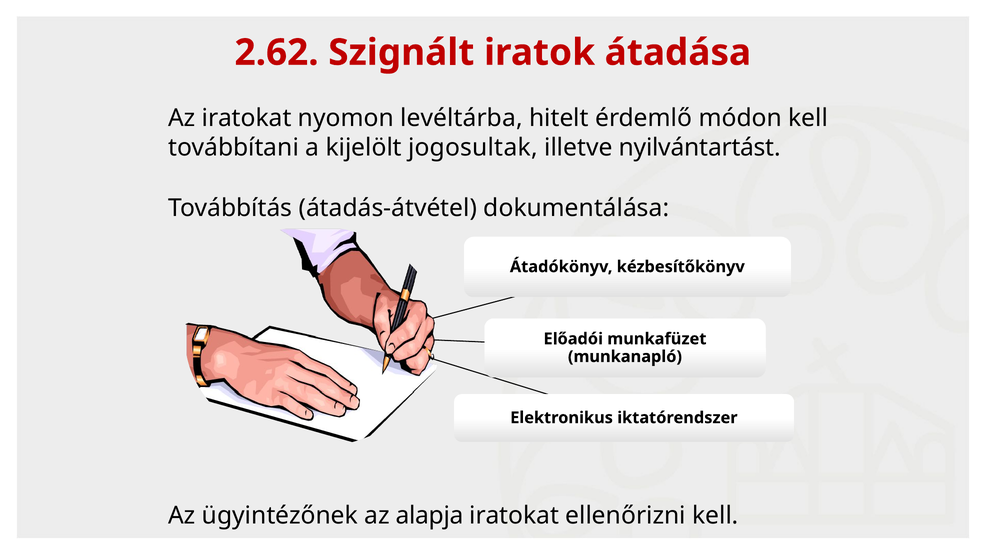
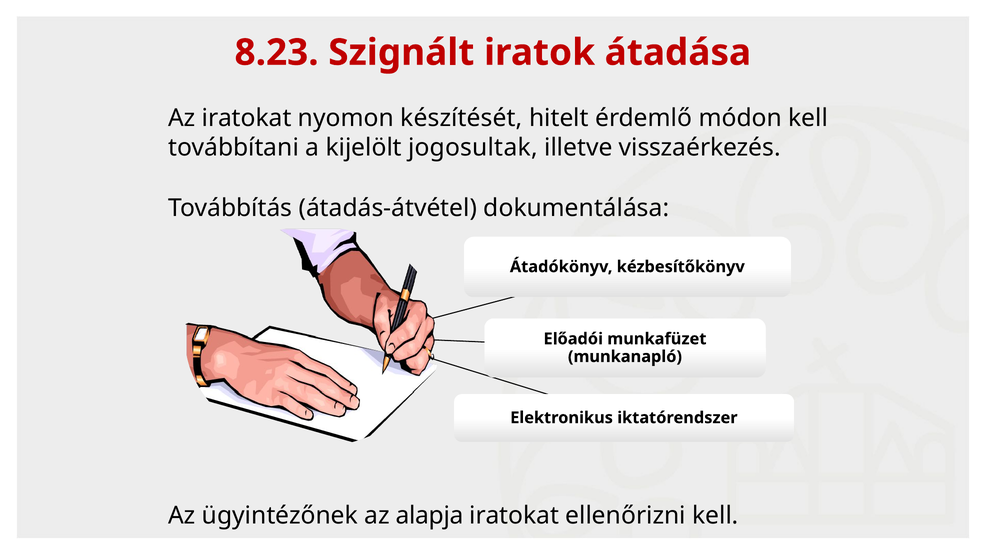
2.62: 2.62 -> 8.23
levéltárba: levéltárba -> készítését
nyilvántartást: nyilvántartást -> visszaérkezés
